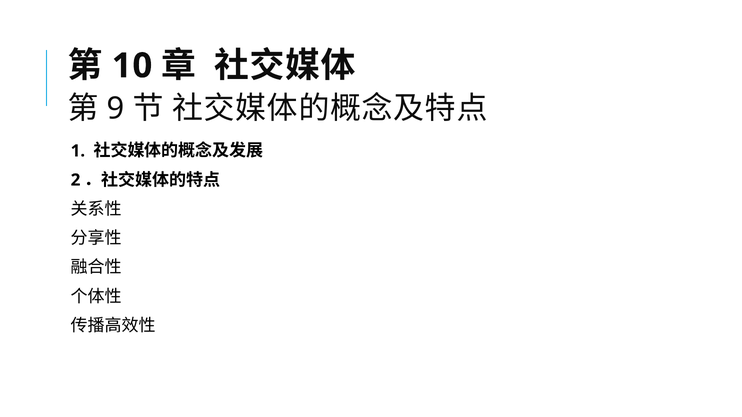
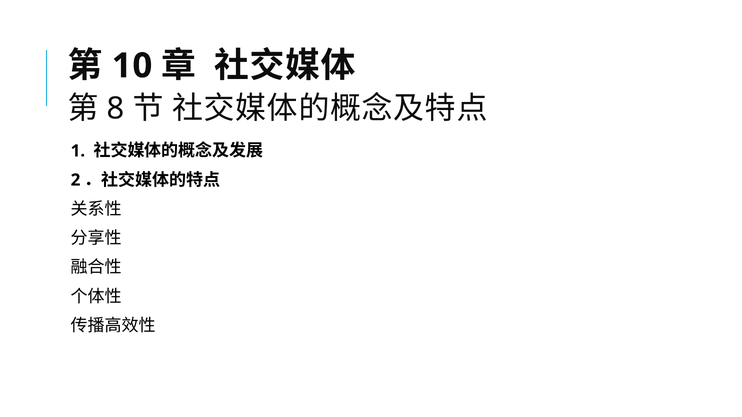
9: 9 -> 8
